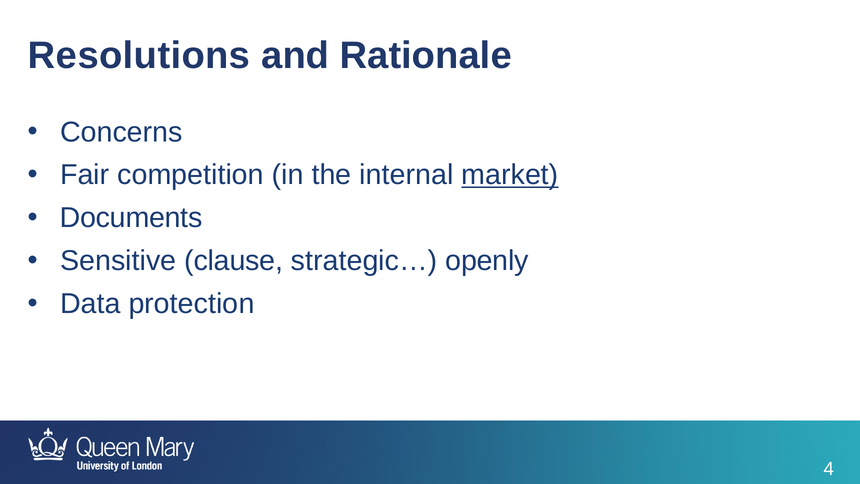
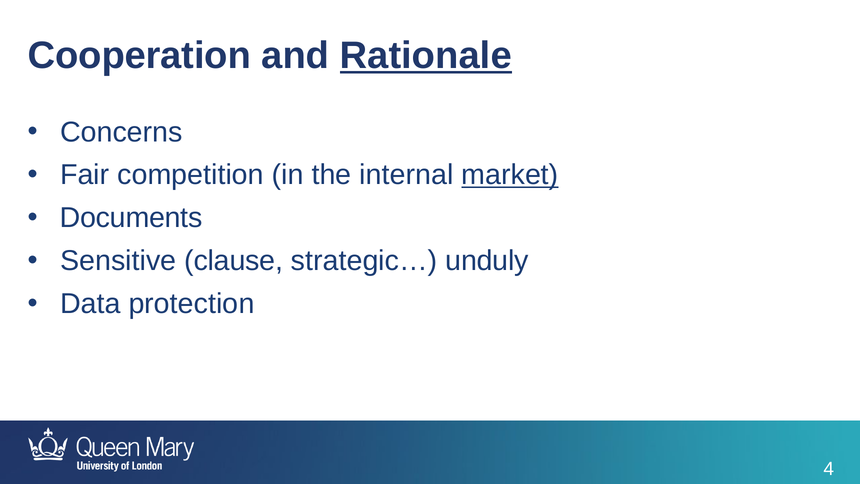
Resolutions: Resolutions -> Cooperation
Rationale underline: none -> present
openly: openly -> unduly
